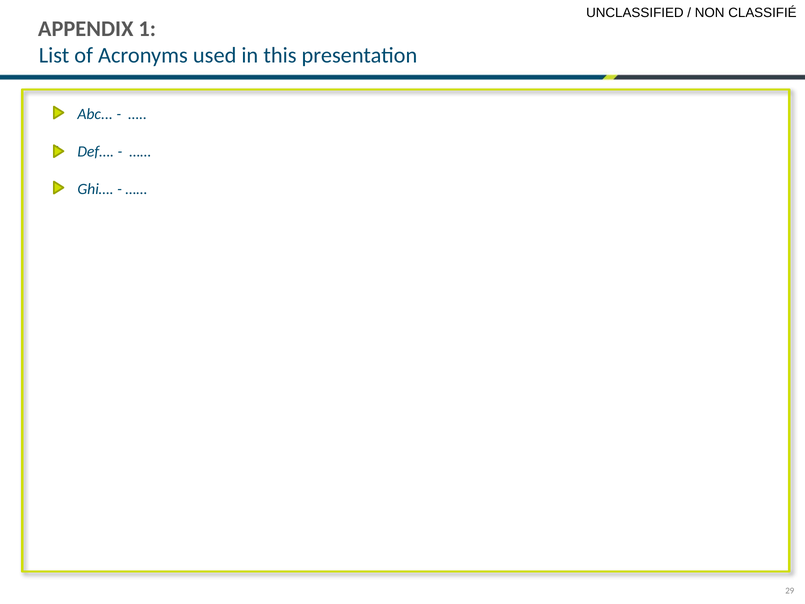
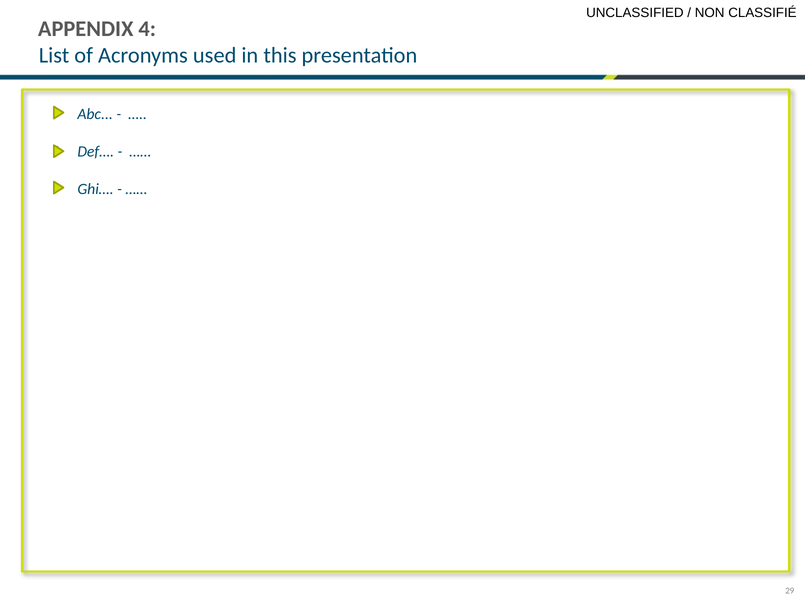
1: 1 -> 4
